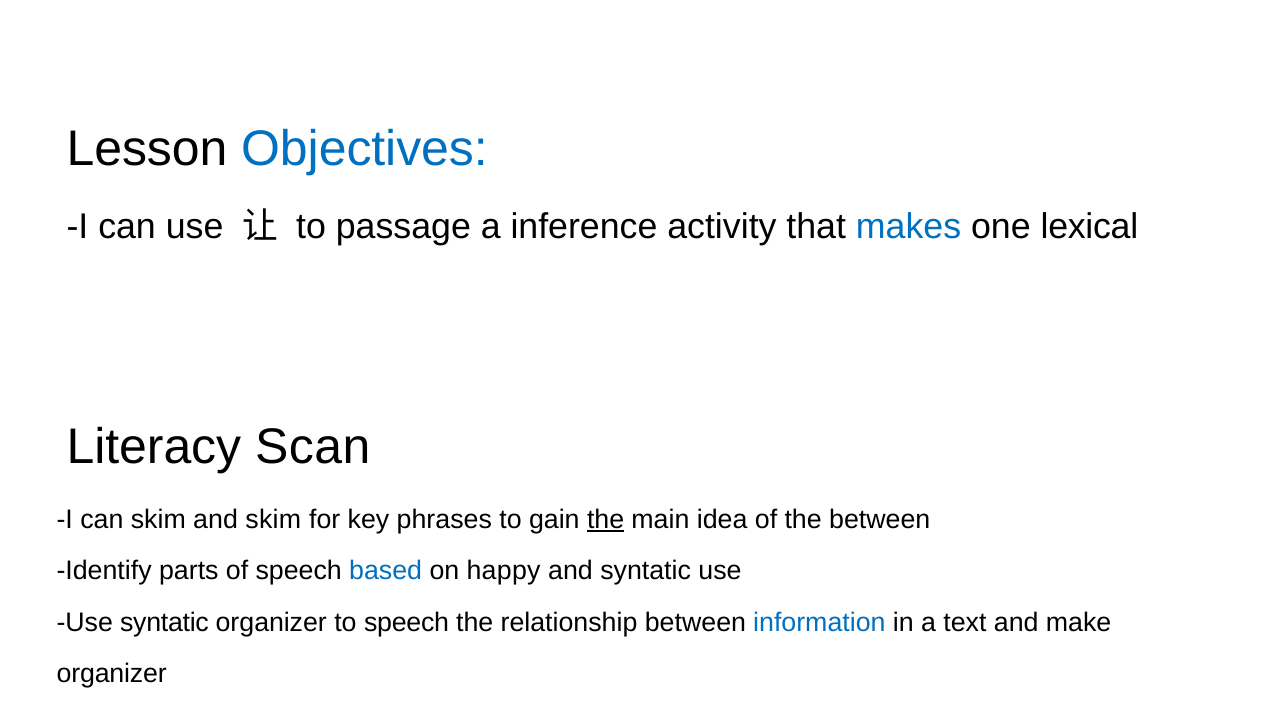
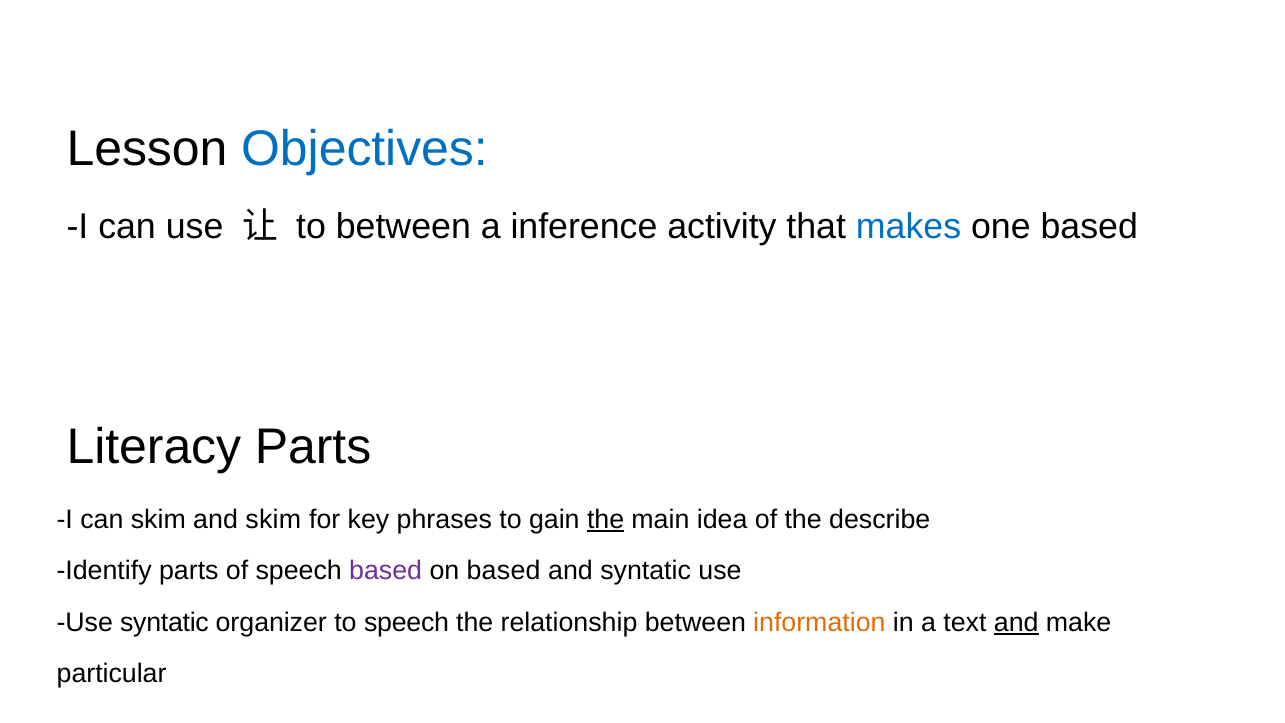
to passage: passage -> between
one lexical: lexical -> based
Literacy Scan: Scan -> Parts
the between: between -> describe
based at (386, 571) colour: blue -> purple
on happy: happy -> based
information colour: blue -> orange
and at (1016, 622) underline: none -> present
organizer at (112, 674): organizer -> particular
